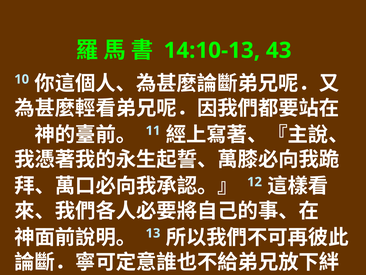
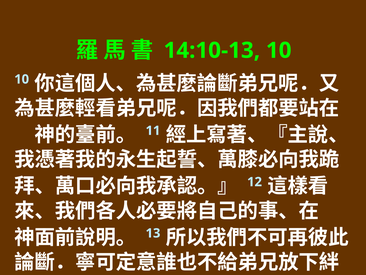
14:10-13 43: 43 -> 10
